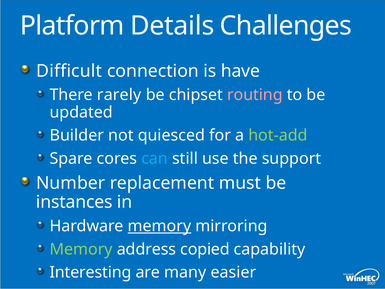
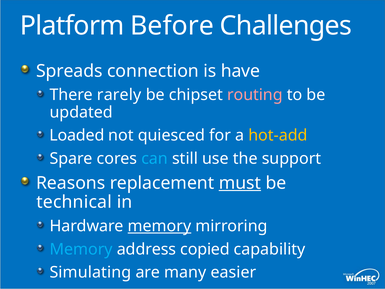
Details: Details -> Before
Difficult: Difficult -> Spreads
Builder: Builder -> Loaded
hot-add colour: light green -> yellow
Number: Number -> Reasons
must underline: none -> present
instances: instances -> technical
Memory at (81, 249) colour: light green -> light blue
Interesting: Interesting -> Simulating
